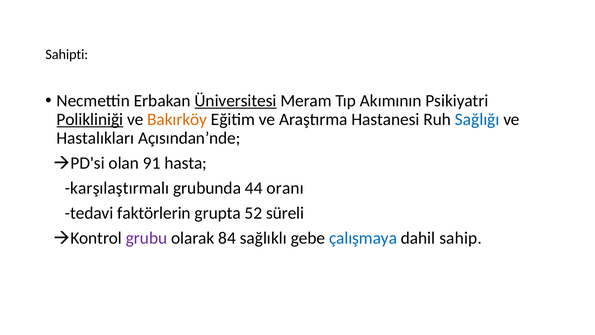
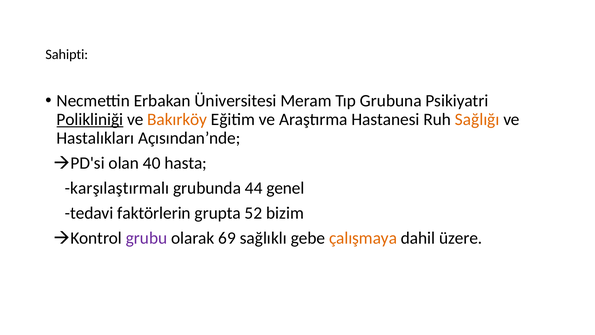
Üniversitesi underline: present -> none
Akımının: Akımının -> Grubuna
Sağlığı colour: blue -> orange
91: 91 -> 40
oranı: oranı -> genel
süreli: süreli -> bizim
84: 84 -> 69
çalışmaya colour: blue -> orange
sahip: sahip -> üzere
